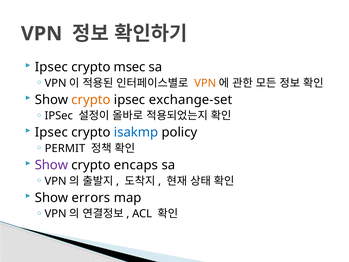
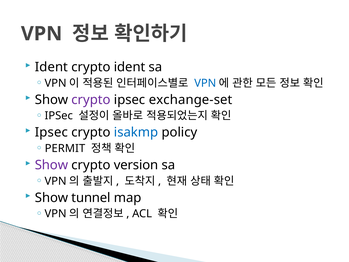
Ipsec at (51, 67): Ipsec -> Ident
crypto msec: msec -> ident
VPN at (205, 83) colour: orange -> blue
crypto at (91, 100) colour: orange -> purple
encaps: encaps -> version
errors: errors -> tunnel
